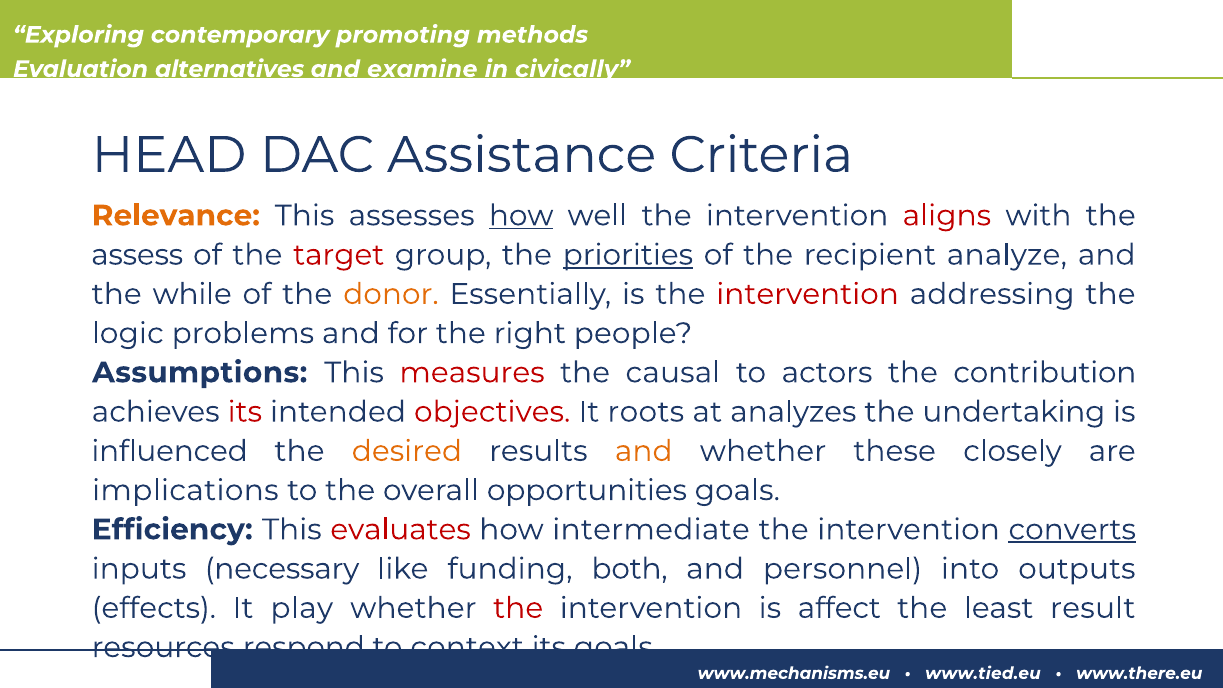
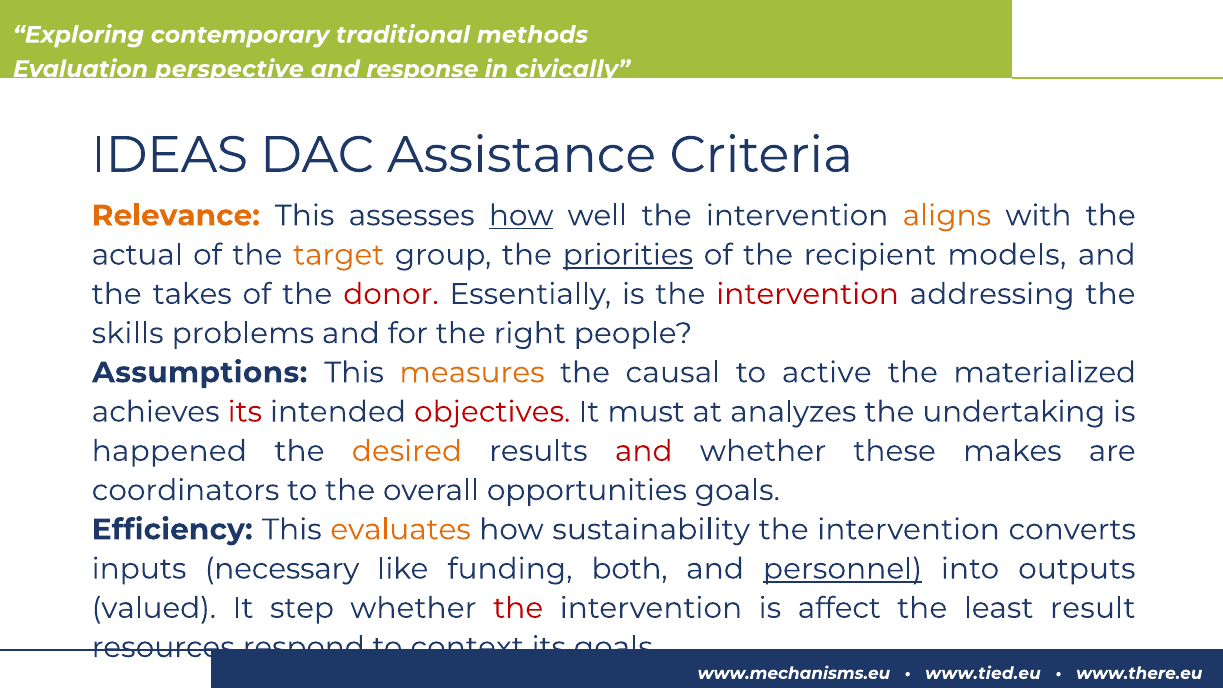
promoting: promoting -> traditional
alternatives: alternatives -> perspective
examine: examine -> response
HEAD: HEAD -> IDEAS
aligns colour: red -> orange
assess: assess -> actual
target colour: red -> orange
analyze: analyze -> models
while: while -> takes
donor colour: orange -> red
logic: logic -> skills
measures colour: red -> orange
actors: actors -> active
contribution: contribution -> materialized
roots: roots -> must
influenced: influenced -> happened
and at (644, 451) colour: orange -> red
closely: closely -> makes
implications: implications -> coordinators
evaluates colour: red -> orange
intermediate: intermediate -> sustainability
converts underline: present -> none
personnel underline: none -> present
effects: effects -> valued
play: play -> step
